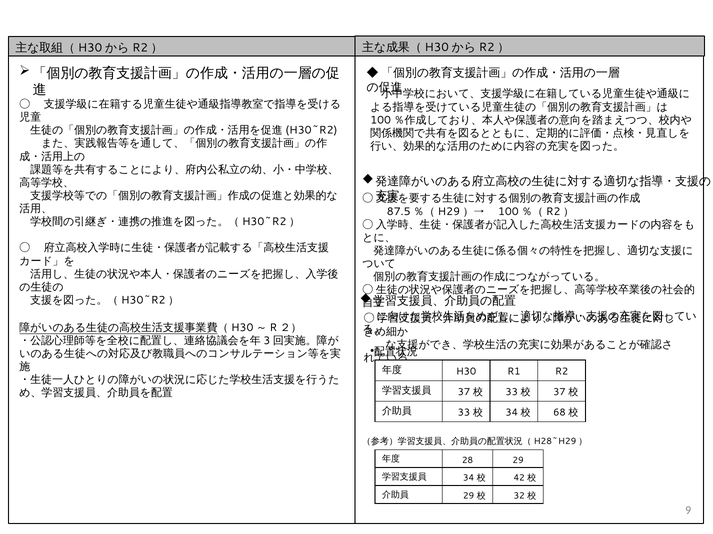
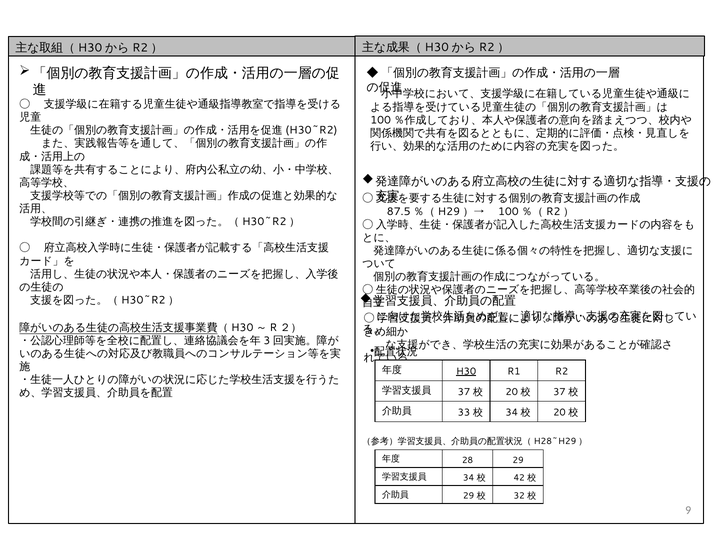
H30 underline: none -> present
33 at (512, 392): 33 -> 20
68 at (559, 413): 68 -> 20
